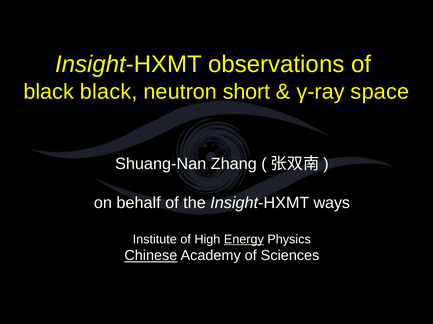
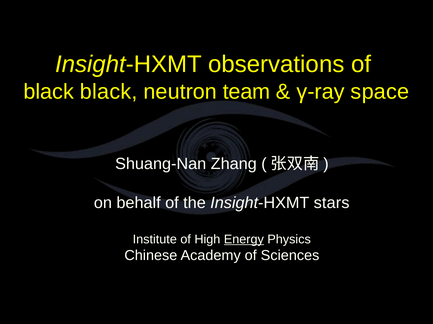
short: short -> team
ways: ways -> stars
Chinese underline: present -> none
